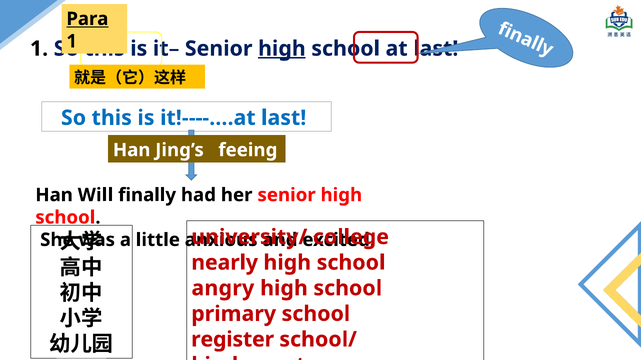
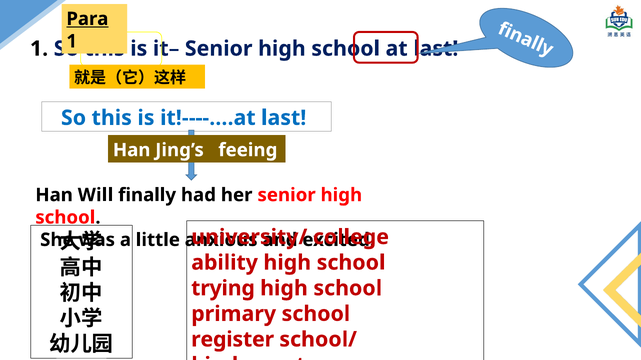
high at (282, 49) underline: present -> none
nearly: nearly -> ability
angry: angry -> trying
